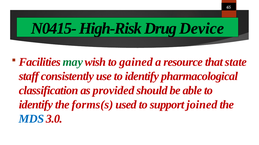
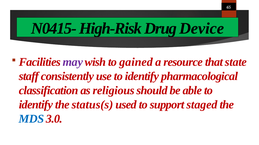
may colour: green -> purple
provided: provided -> religious
forms(s: forms(s -> status(s
joined: joined -> staged
